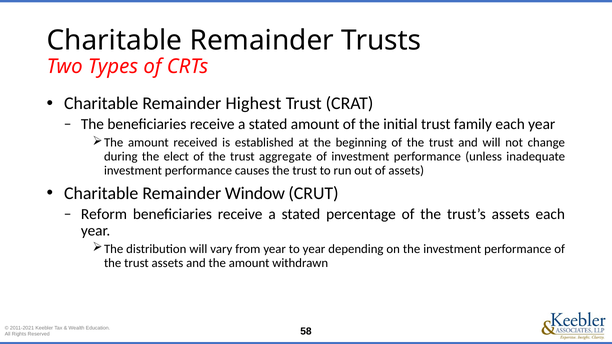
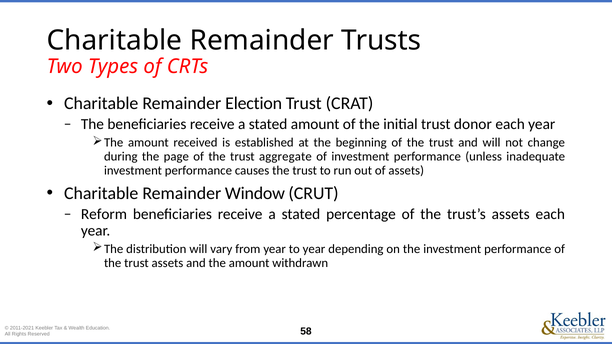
Highest: Highest -> Election
family: family -> donor
elect: elect -> page
